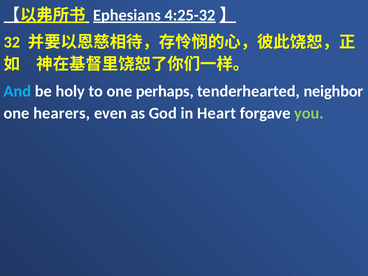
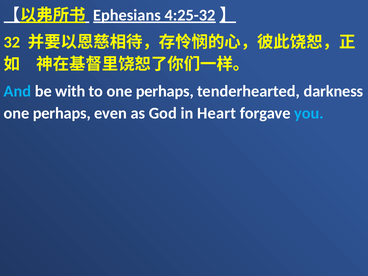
holy: holy -> with
neighbor: neighbor -> darkness
hearers at (62, 113): hearers -> perhaps
you colour: light green -> light blue
